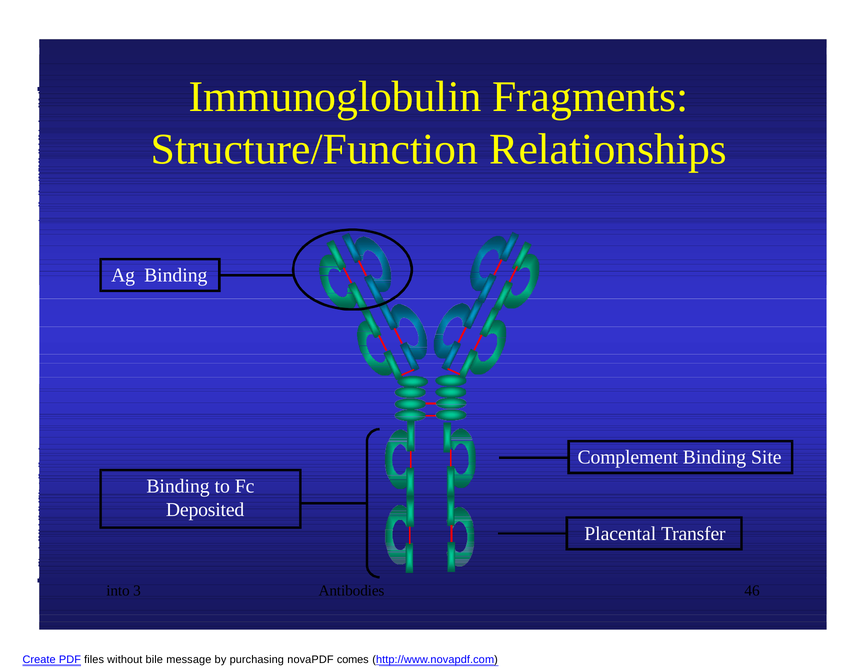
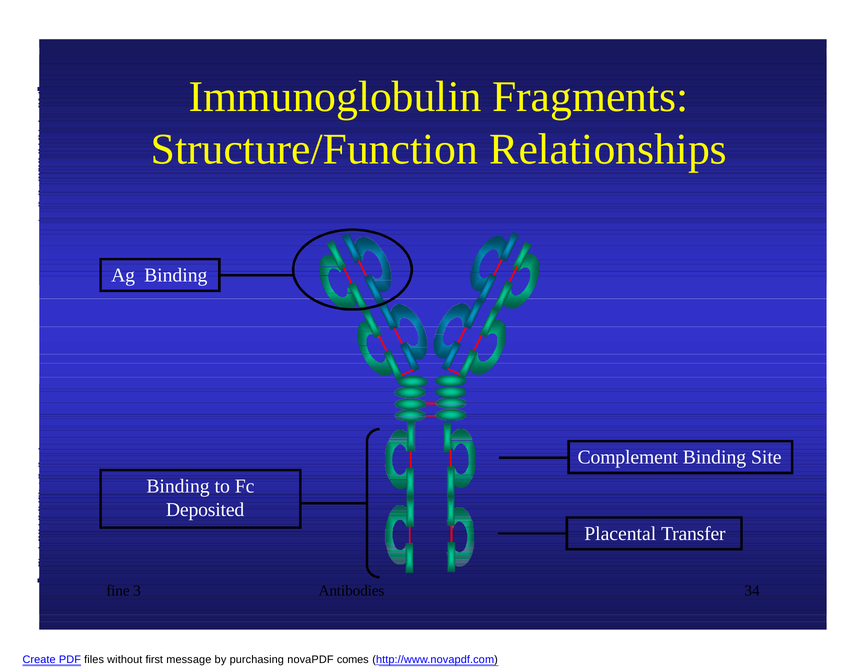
into: into -> fine
46: 46 -> 34
bile: bile -> first
